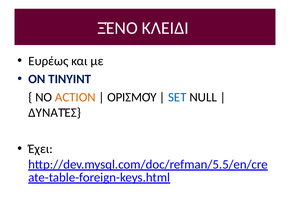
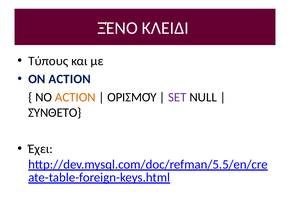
Ευρέως: Ευρέως -> Τύπους
ON ΤΙΝΥΙΝΤ: ΤΙΝΥΙΝΤ -> ACTION
SET colour: blue -> purple
ΔΥΝΑΤΈΣ: ΔΥΝΑΤΈΣ -> ΣΎΝΘΕΤΟ
